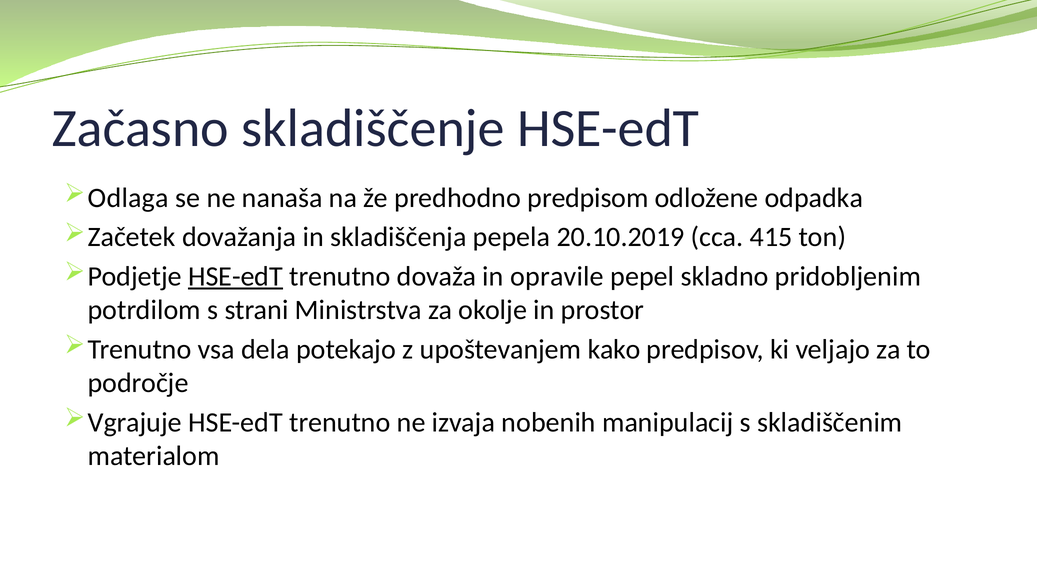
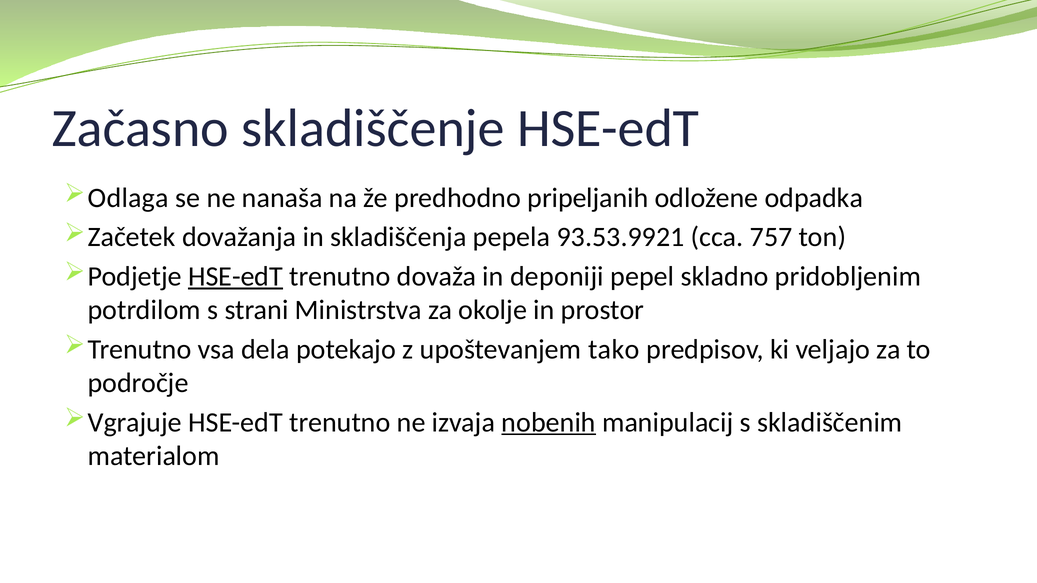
predpisom: predpisom -> pripeljanih
20.10.2019: 20.10.2019 -> 93.53.9921
415: 415 -> 757
opravile: opravile -> deponiji
kako: kako -> tako
nobenih underline: none -> present
